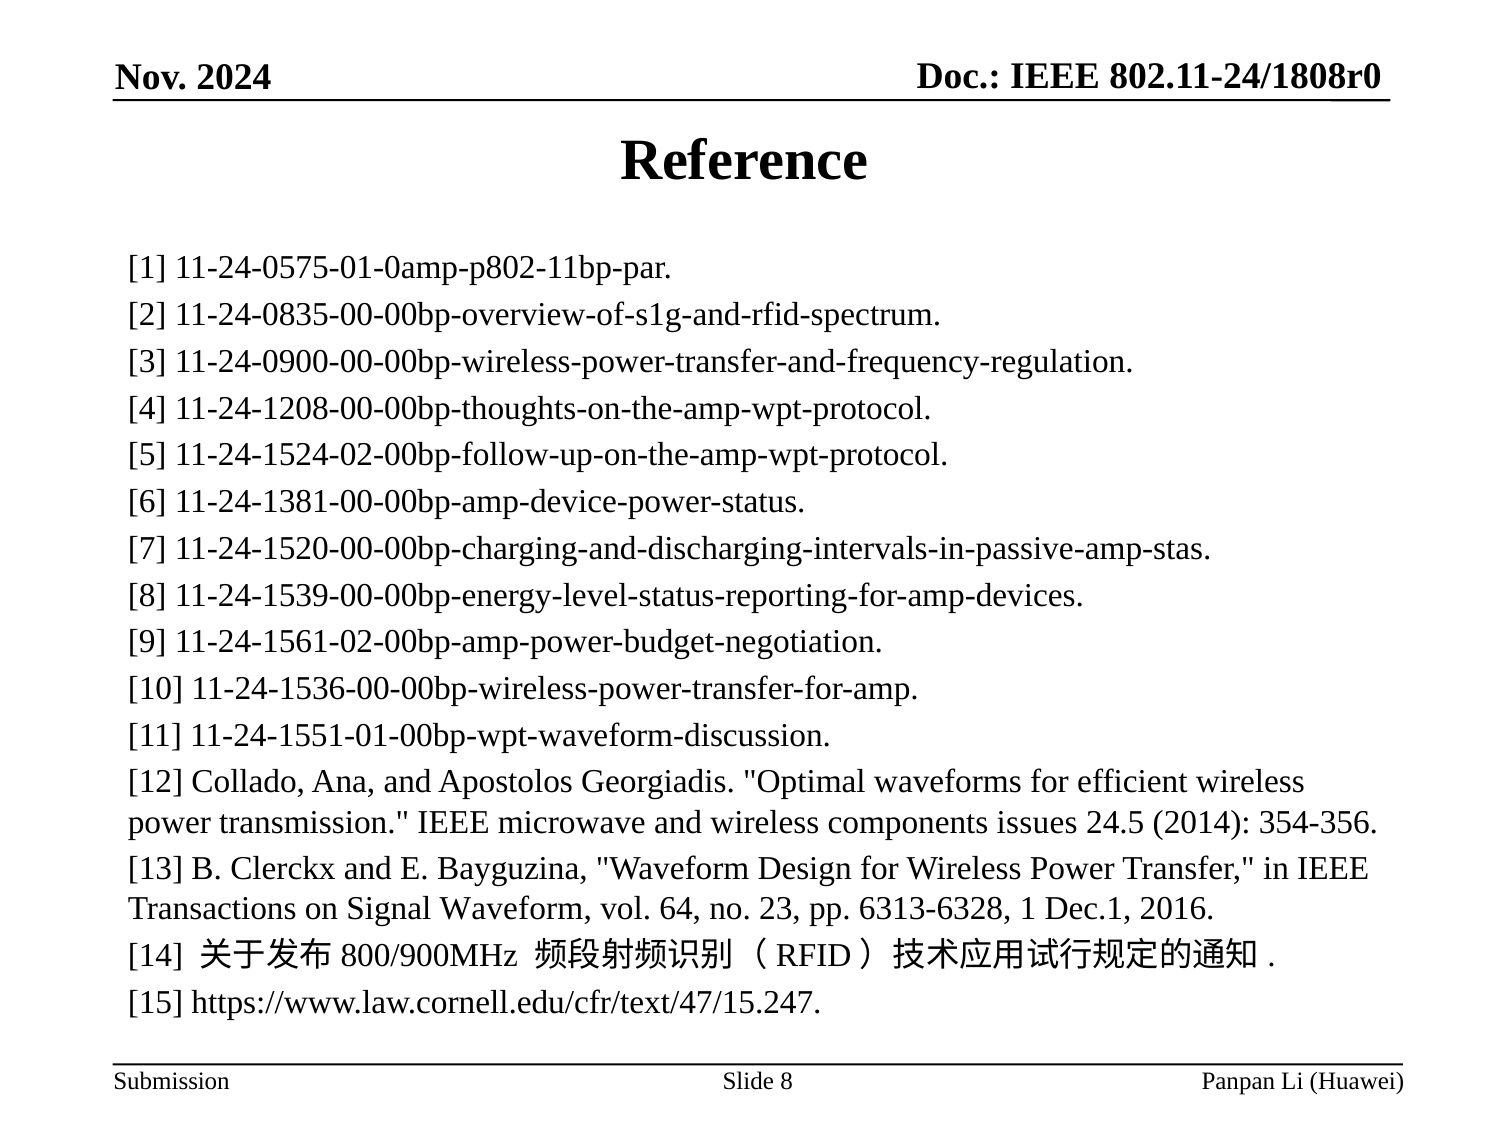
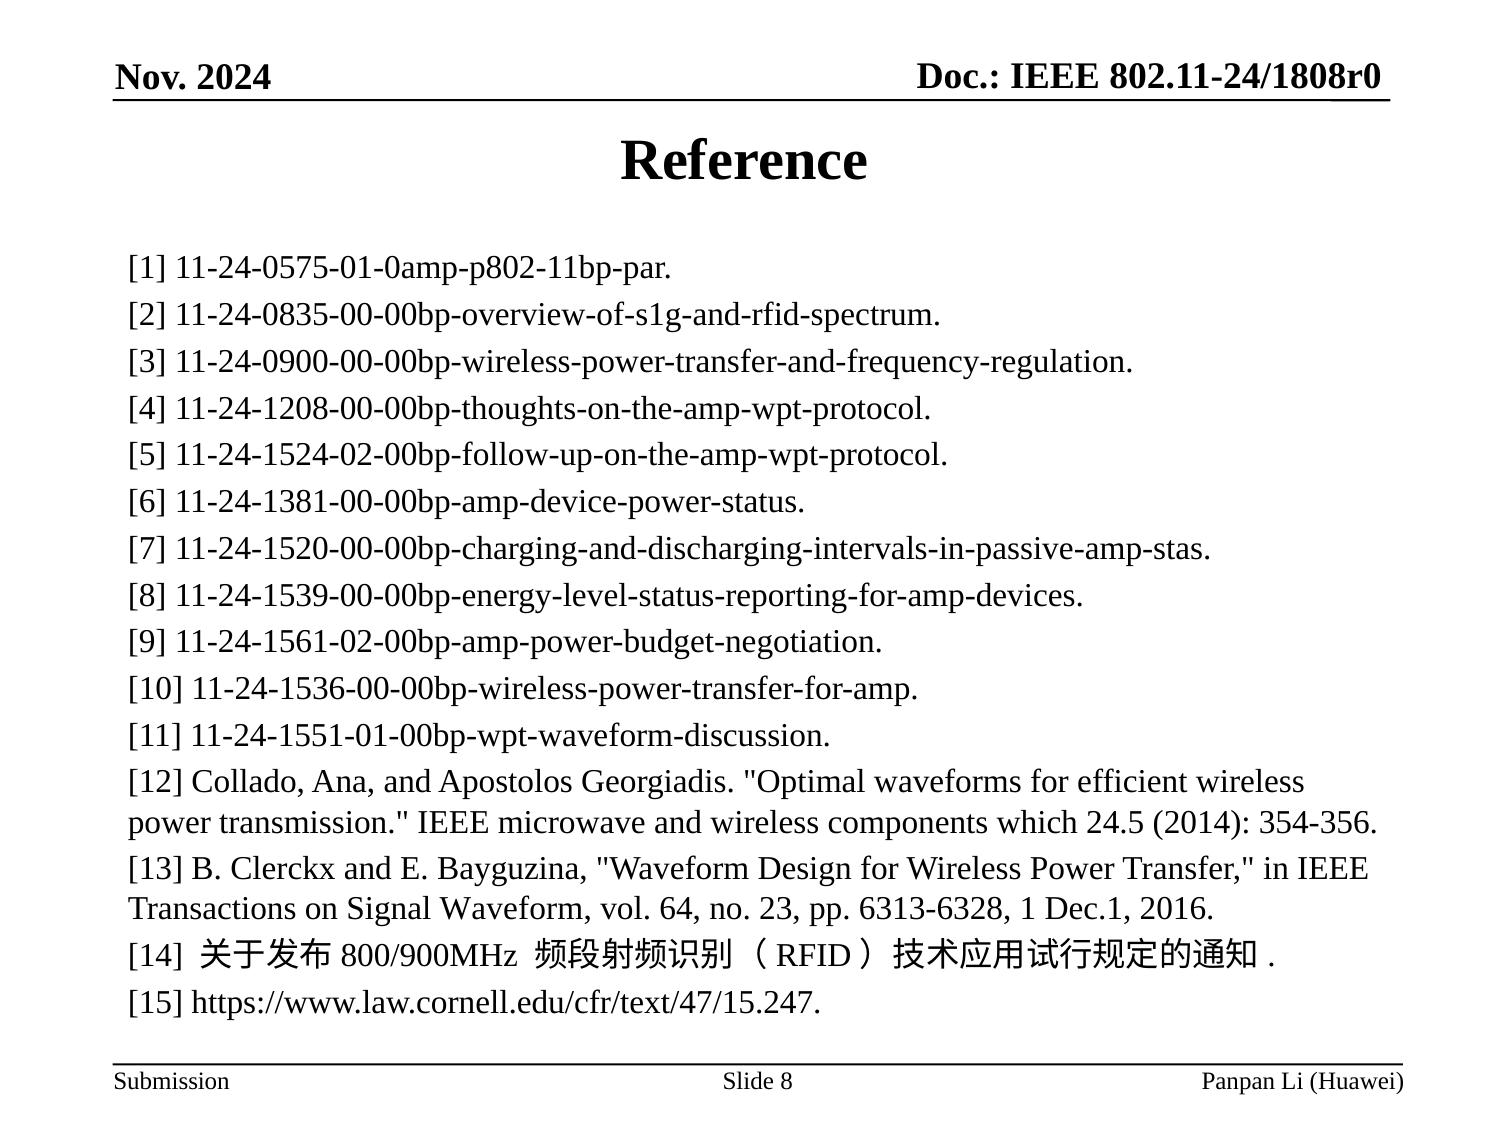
issues: issues -> which
